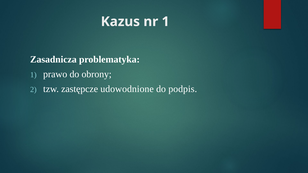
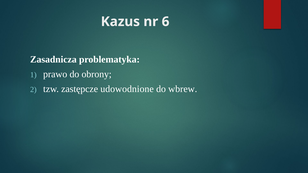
nr 1: 1 -> 6
podpis: podpis -> wbrew
